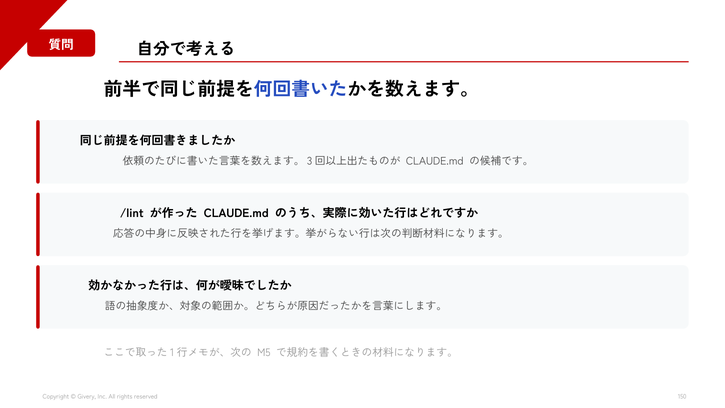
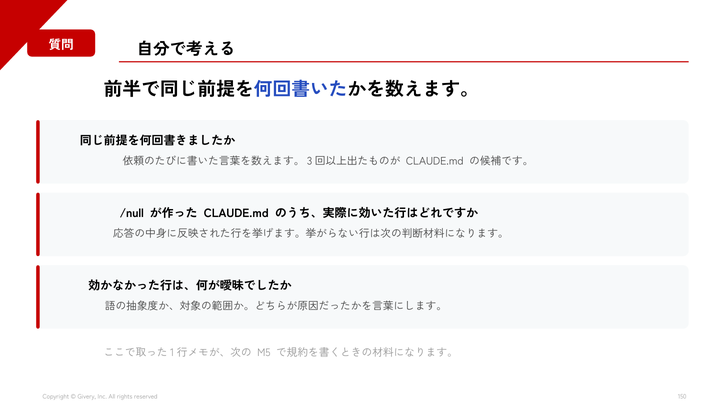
/lint: /lint -> /null
